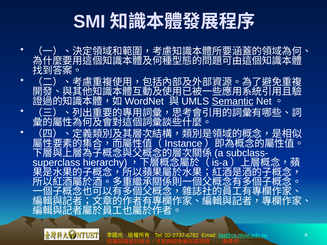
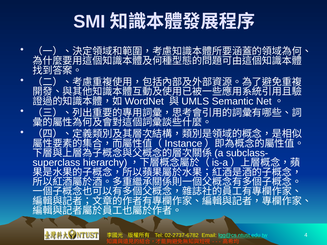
Semantic underline: present -> none
